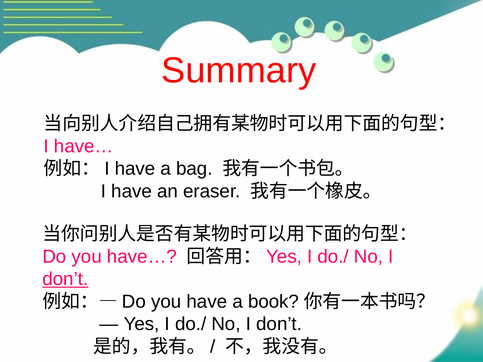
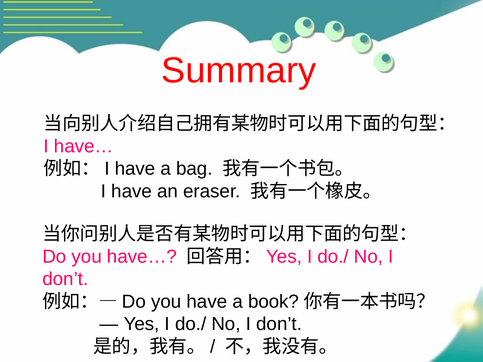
don’t at (65, 279) underline: present -> none
